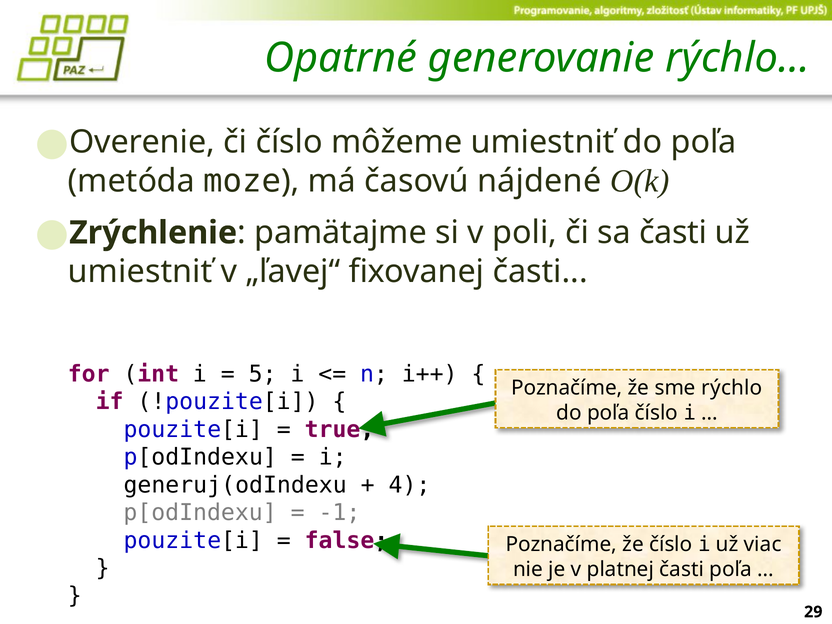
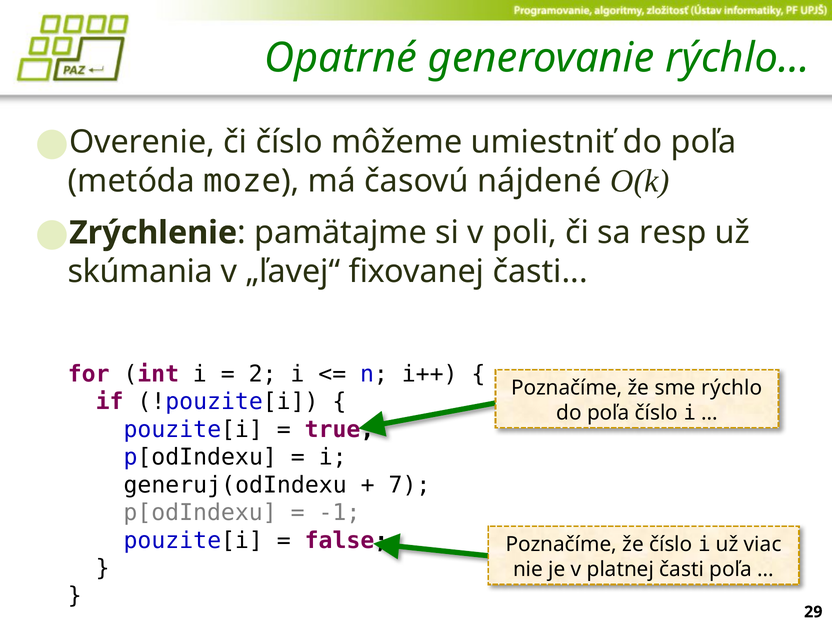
sa časti: časti -> resp
umiestniť at (140, 272): umiestniť -> skúmania
5: 5 -> 2
4: 4 -> 7
